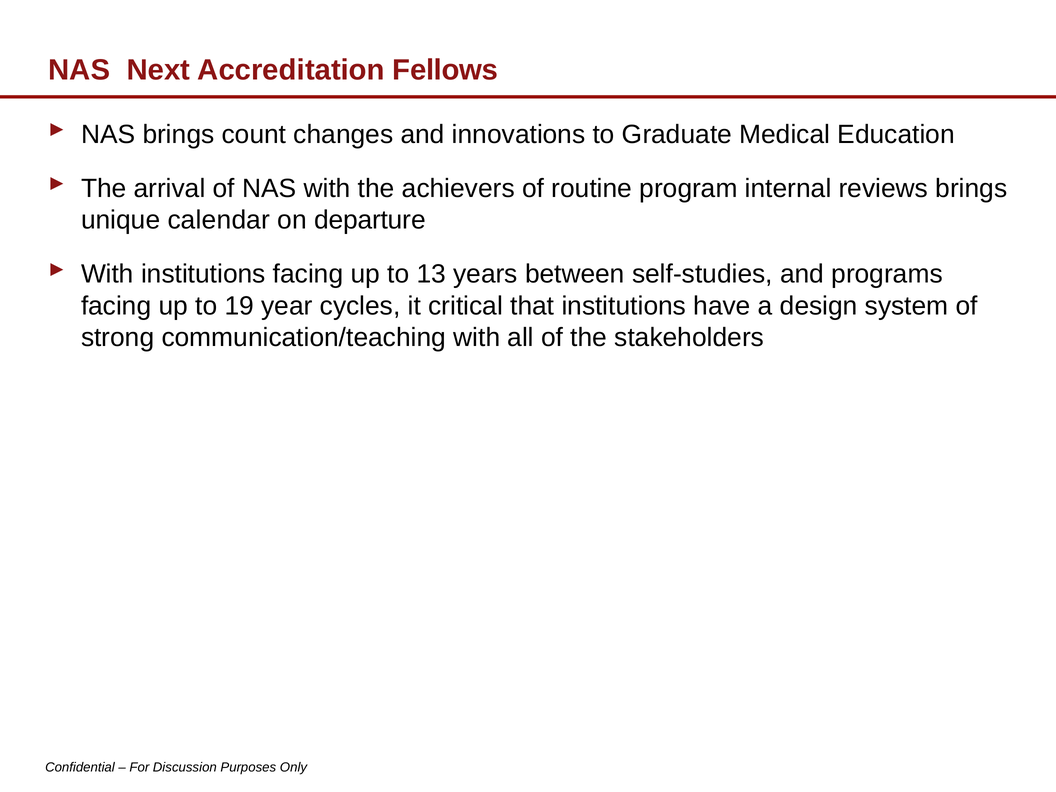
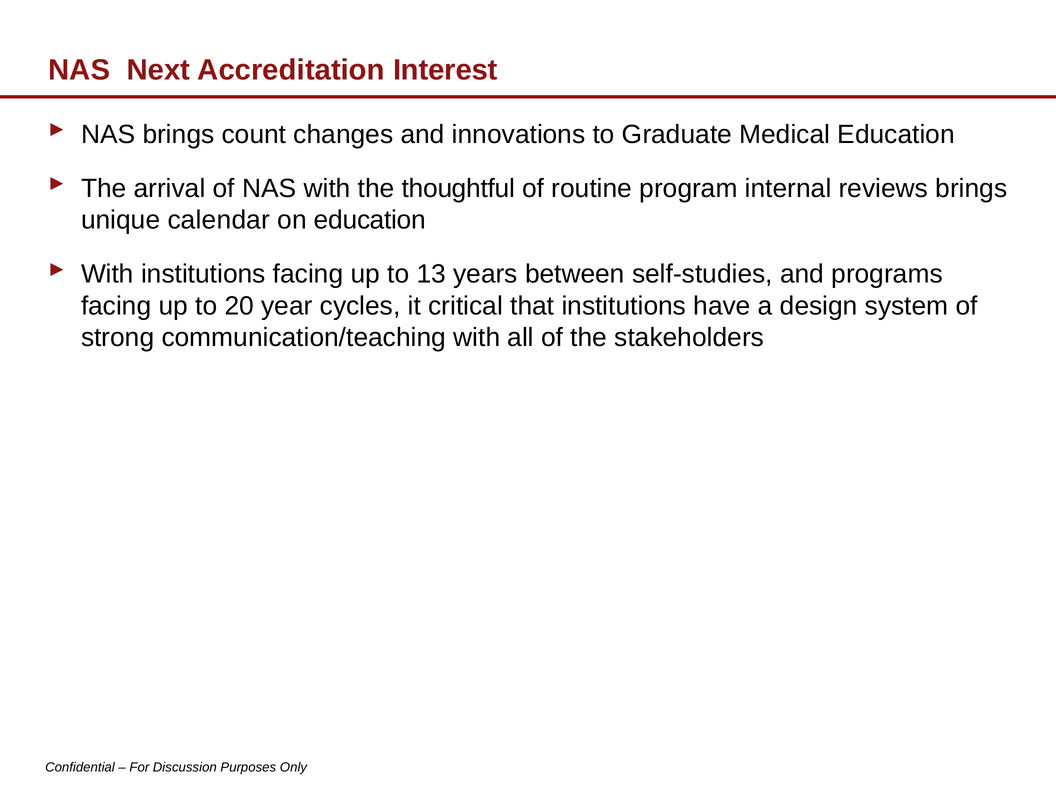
Fellows: Fellows -> Interest
achievers: achievers -> thoughtful
on departure: departure -> education
19: 19 -> 20
